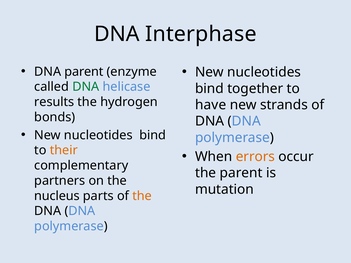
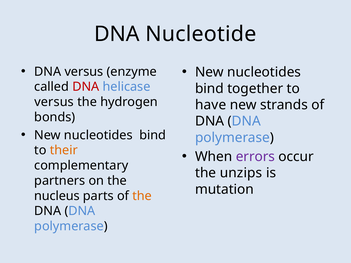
Interphase: Interphase -> Nucleotide
DNA parent: parent -> versus
DNA at (86, 87) colour: green -> red
results at (54, 102): results -> versus
errors colour: orange -> purple
the parent: parent -> unzips
